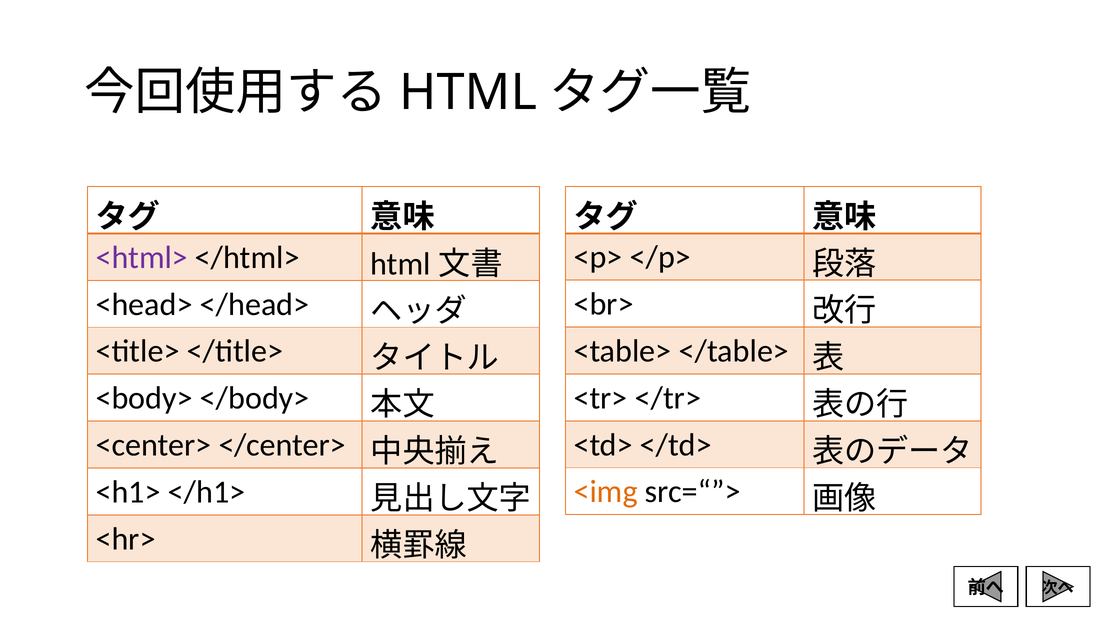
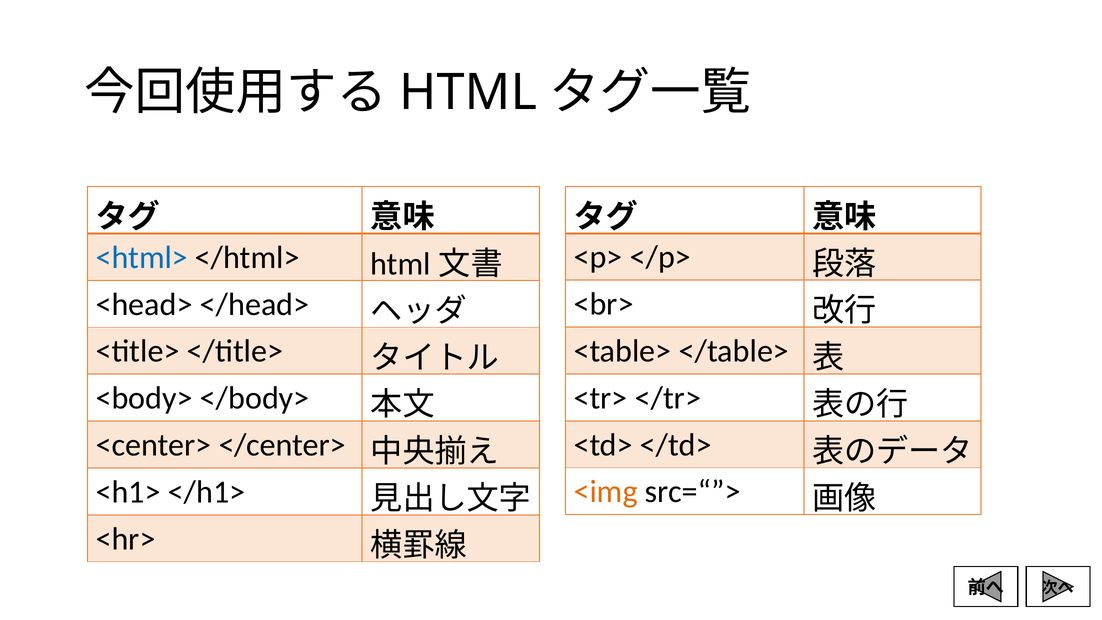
<html> colour: purple -> blue
